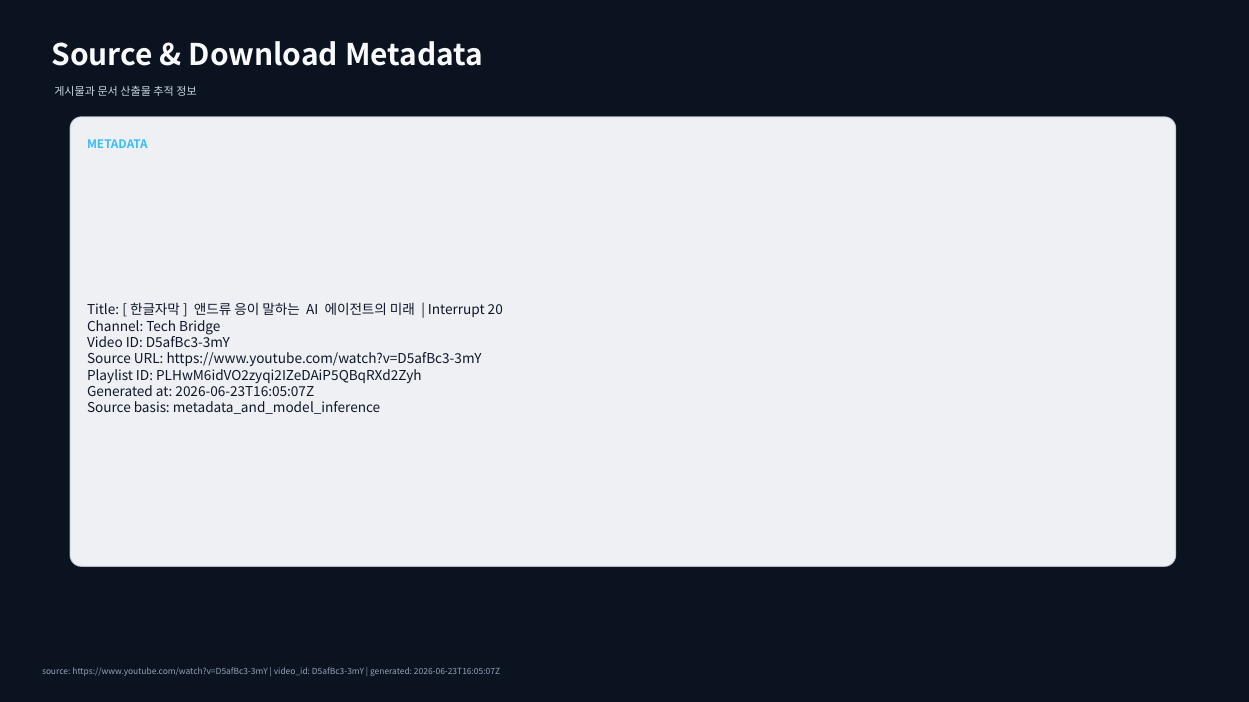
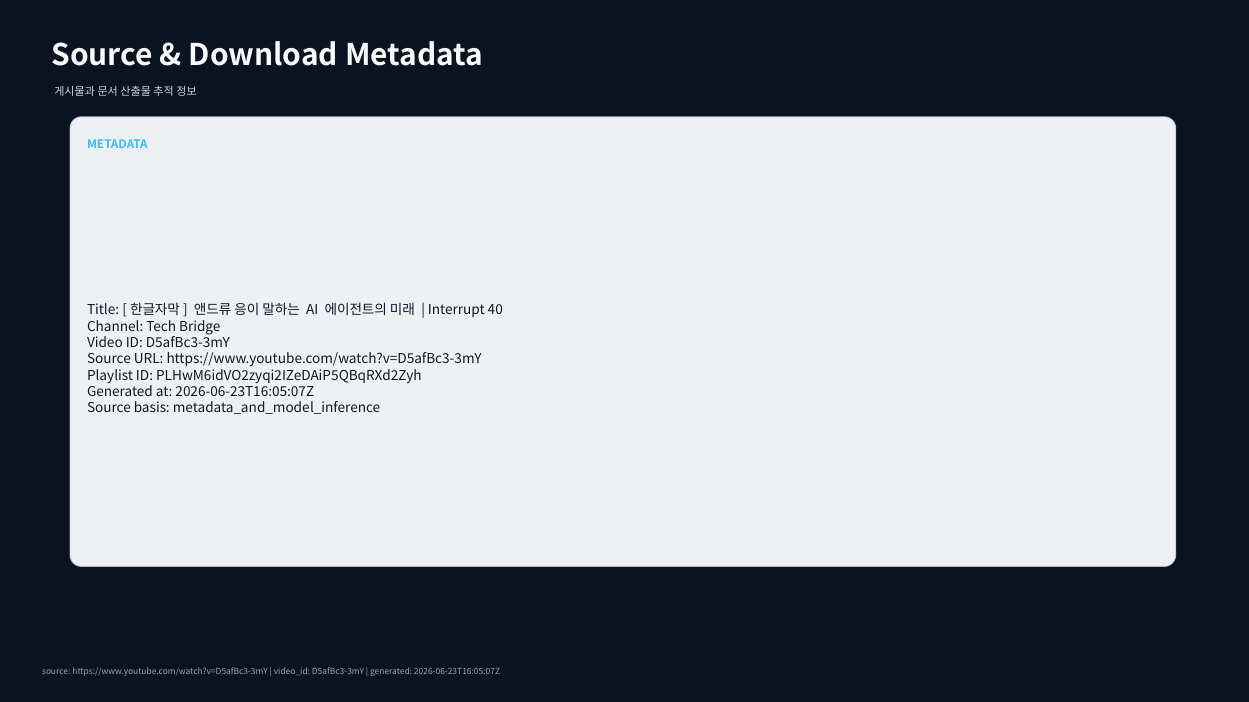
20: 20 -> 40
